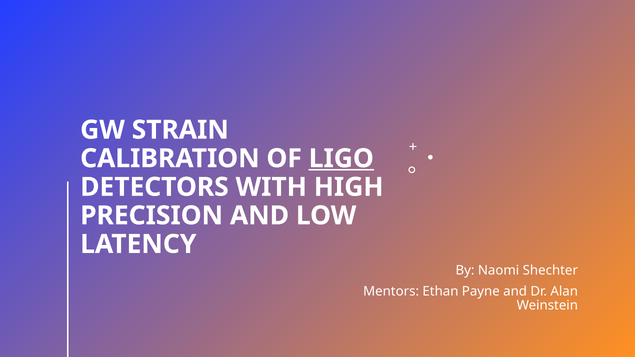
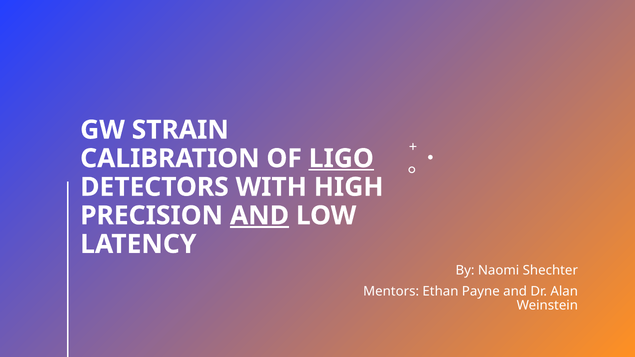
AND at (260, 216) underline: none -> present
